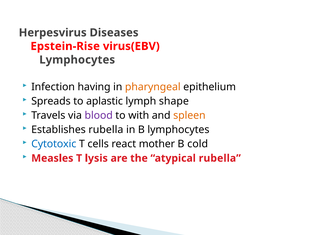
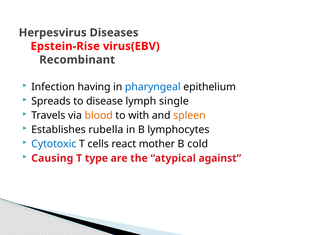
Lymphocytes at (77, 60): Lymphocytes -> Recombinant
pharyngeal colour: orange -> blue
aplastic: aplastic -> disease
shape: shape -> single
blood colour: purple -> orange
Measles: Measles -> Causing
lysis: lysis -> type
atypical rubella: rubella -> against
